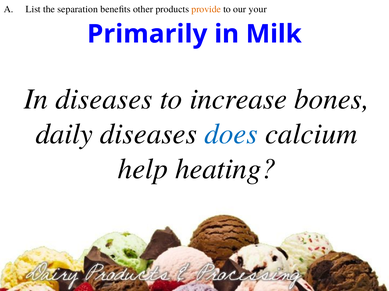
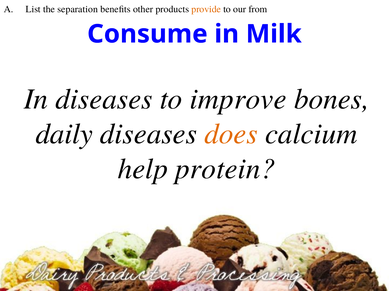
your: your -> from
Primarily: Primarily -> Consume
increase: increase -> improve
does colour: blue -> orange
heating: heating -> protein
